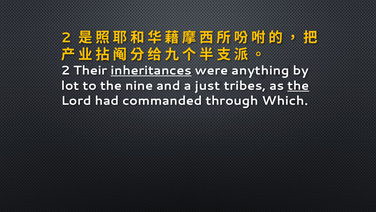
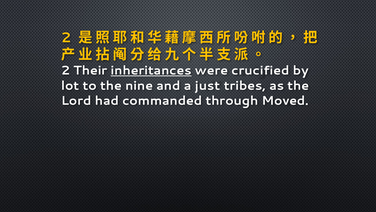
anything: anything -> crucified
the at (298, 85) underline: present -> none
Which: Which -> Moved
